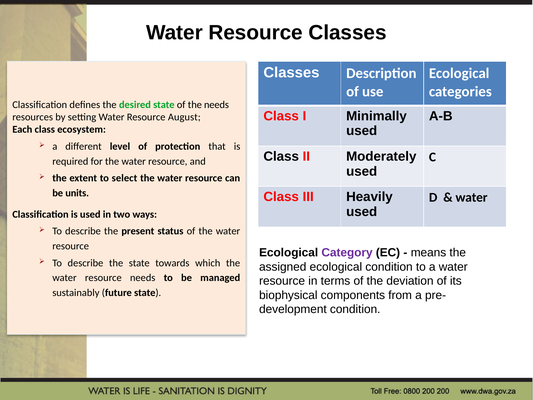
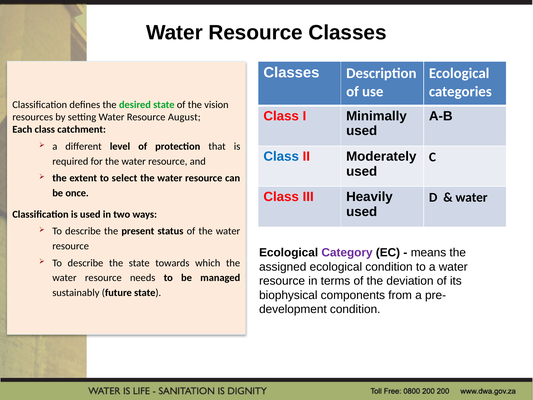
the needs: needs -> vision
ecosystem: ecosystem -> catchment
Class at (281, 156) colour: black -> blue
units: units -> once
